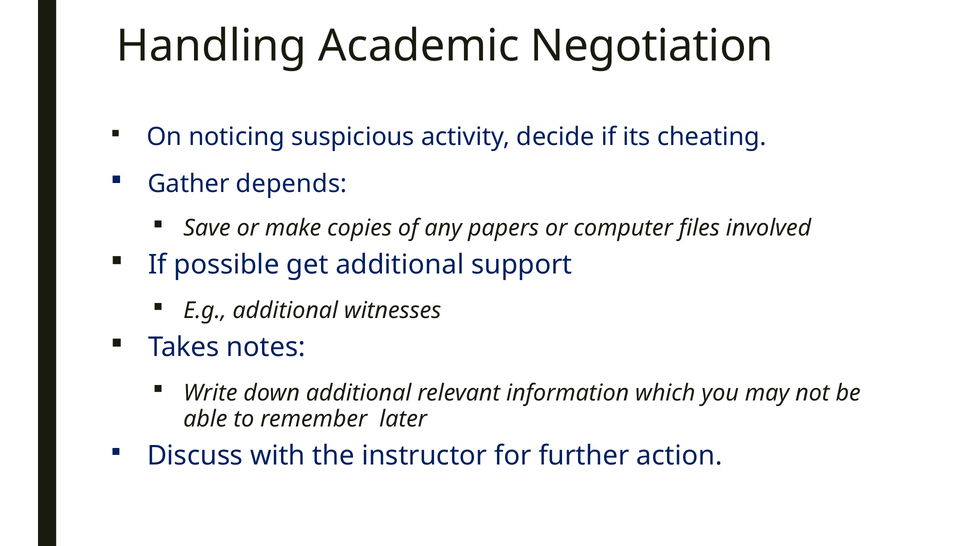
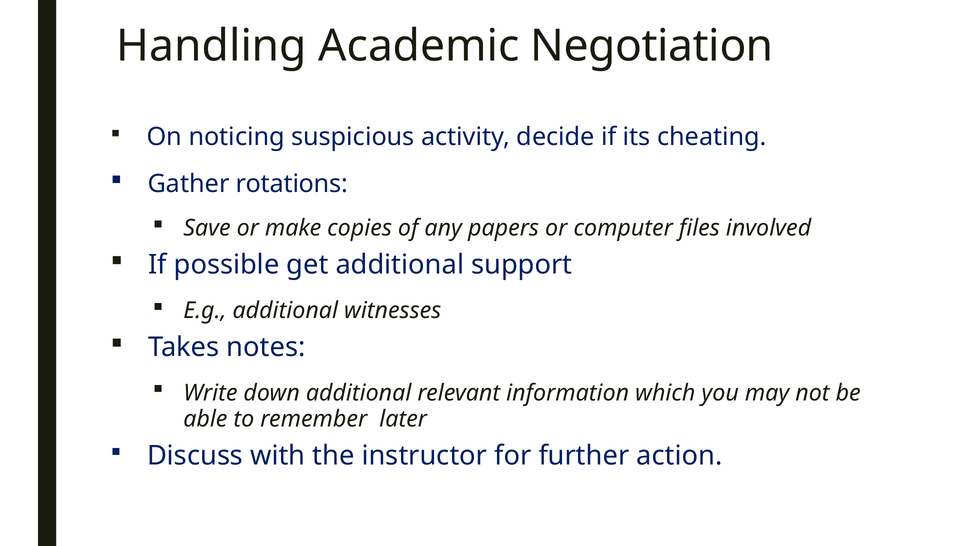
depends: depends -> rotations
